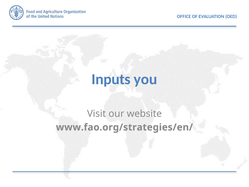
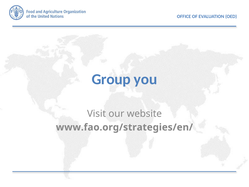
Inputs: Inputs -> Group
